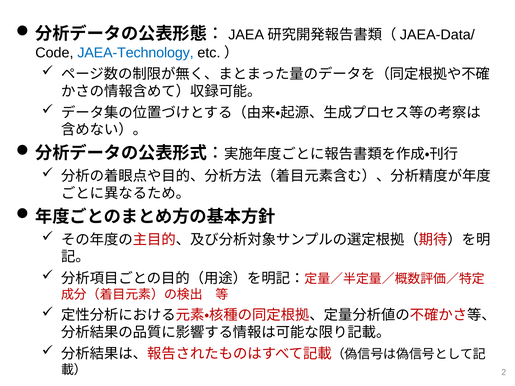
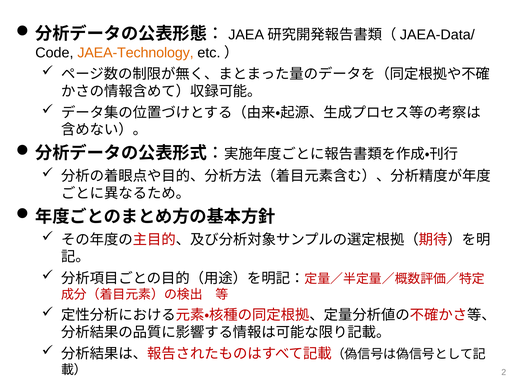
JAEA-Technology colour: blue -> orange
